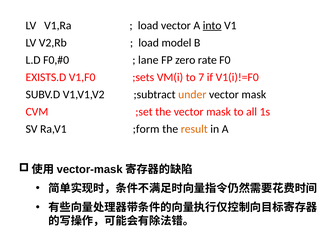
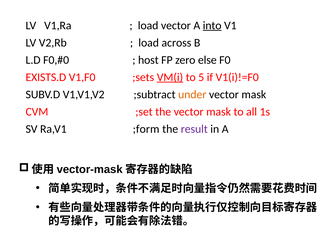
model: model -> across
lane: lane -> host
rate: rate -> else
VM(i underline: none -> present
7: 7 -> 5
result colour: orange -> purple
